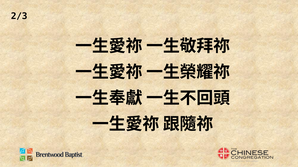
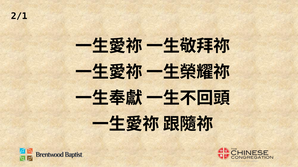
2/3: 2/3 -> 2/1
